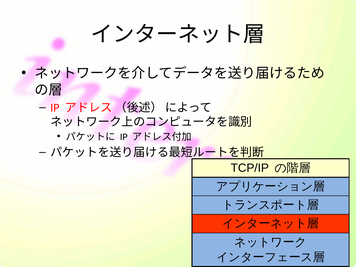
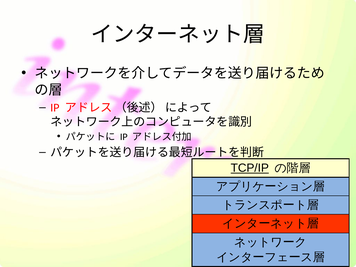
TCP/IP underline: none -> present
